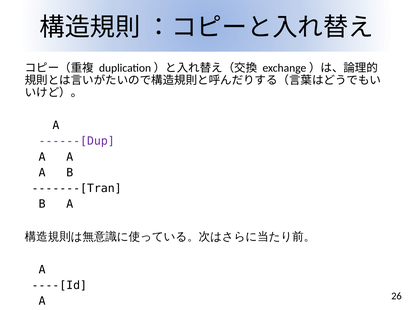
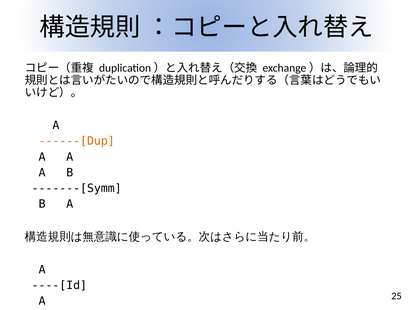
------[Dup colour: purple -> orange
-------[Tran: -------[Tran -> -------[Symm
26: 26 -> 25
